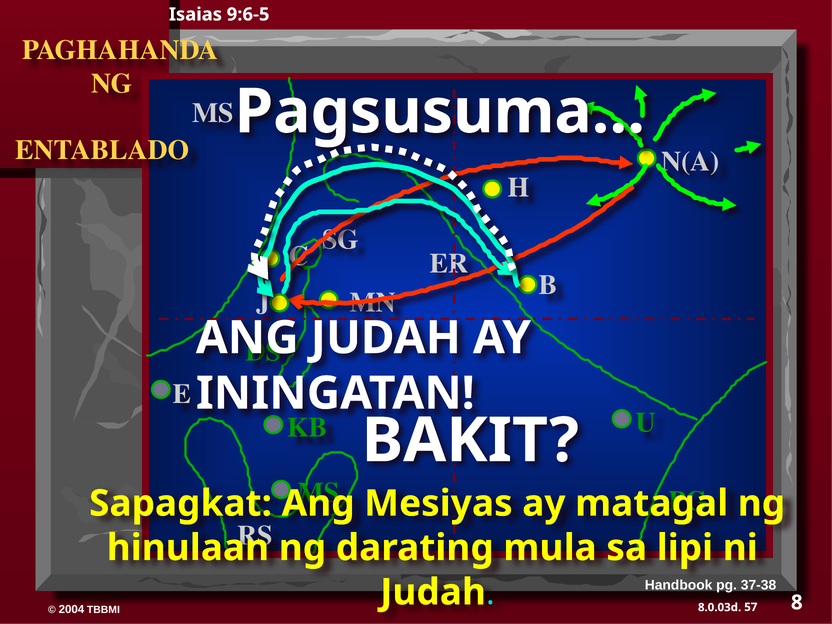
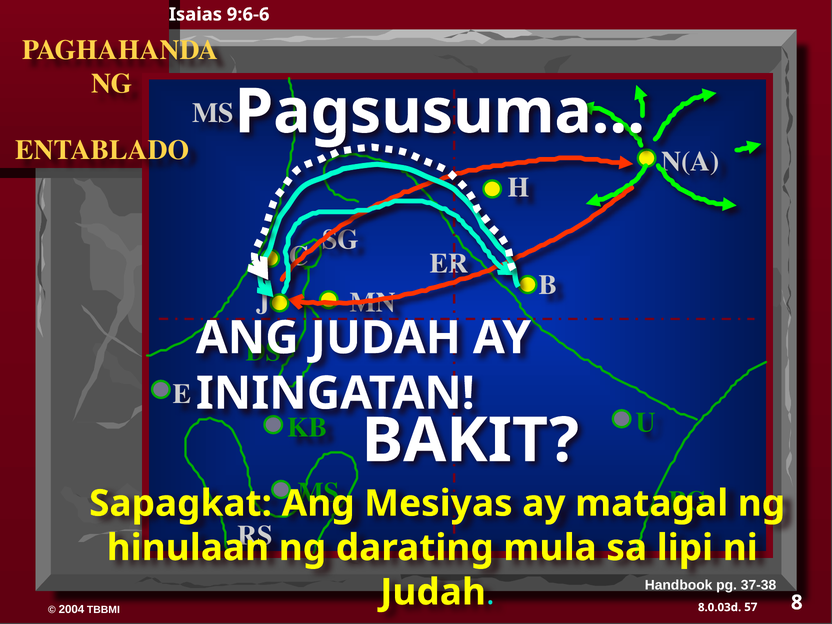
9:6-5: 9:6-5 -> 9:6-6
